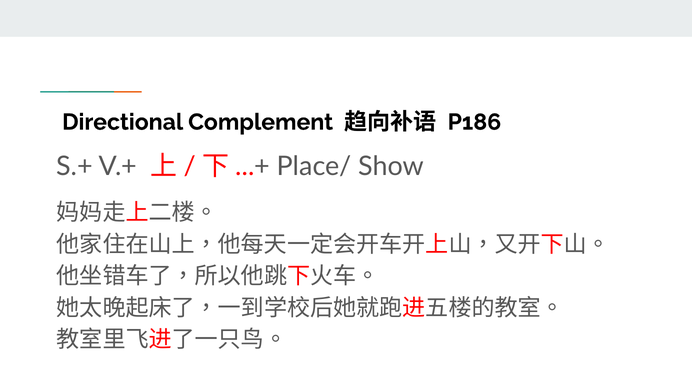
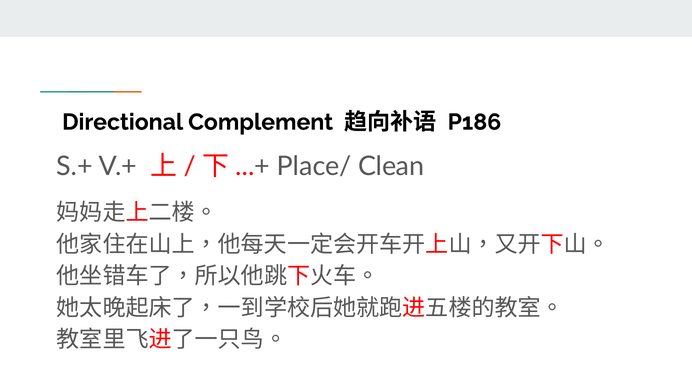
Show: Show -> Clean
